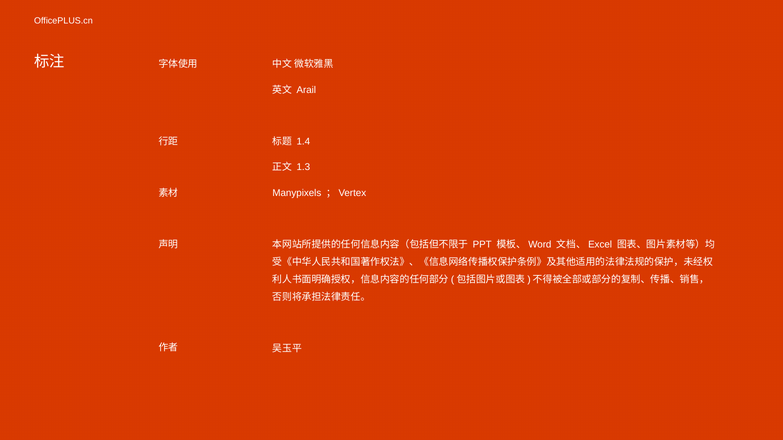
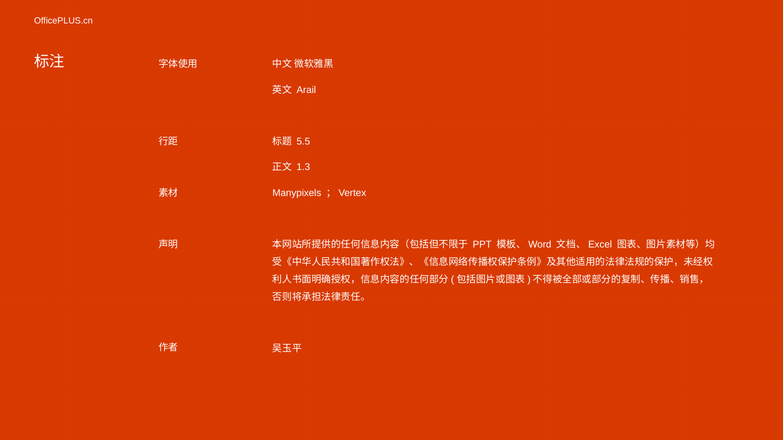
1.4: 1.4 -> 5.5
